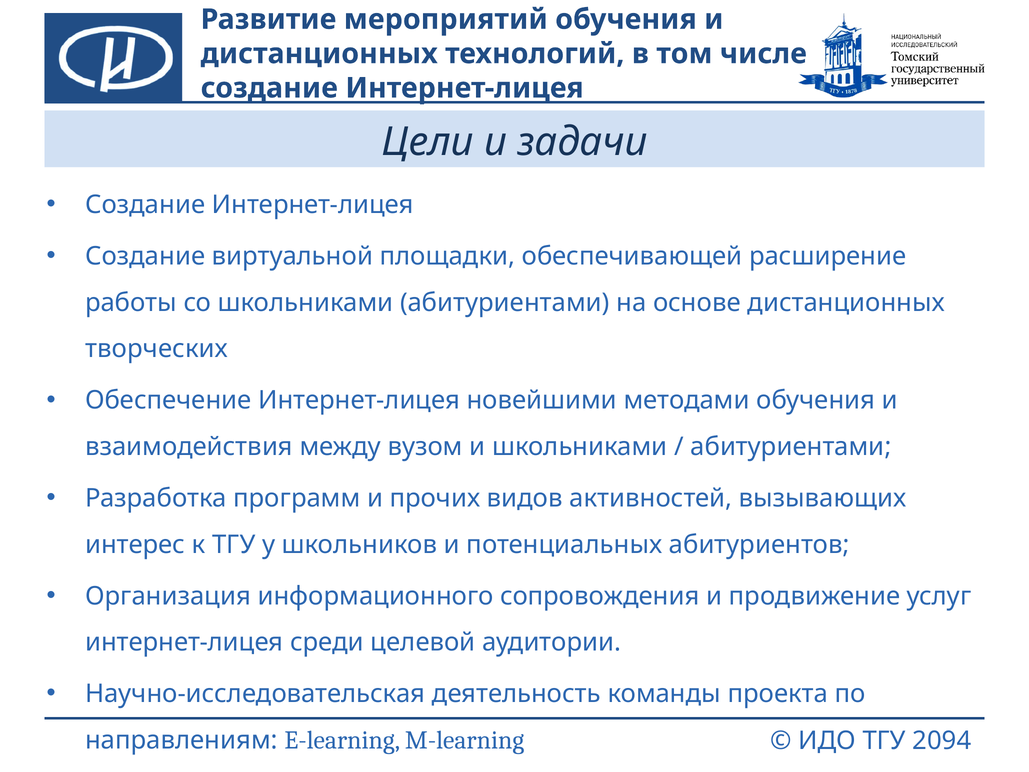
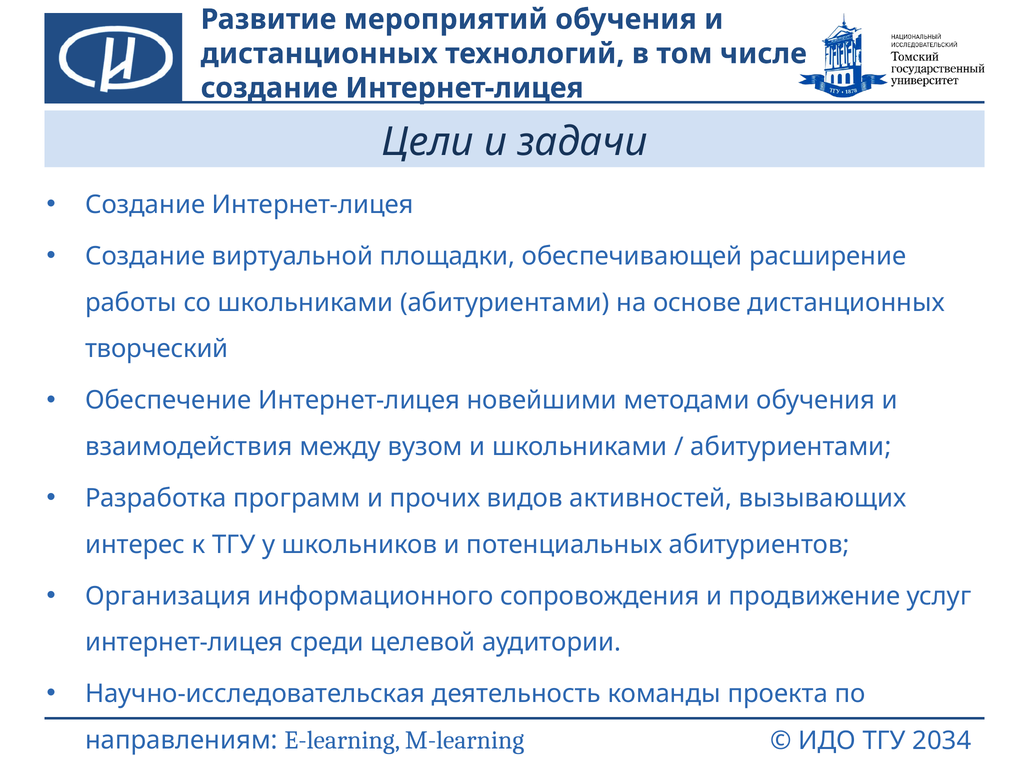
творческих: творческих -> творческий
2094: 2094 -> 2034
